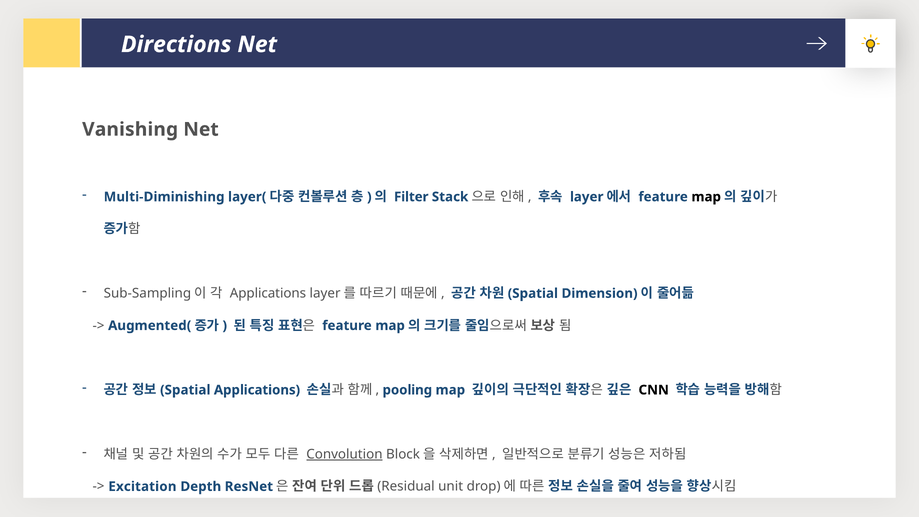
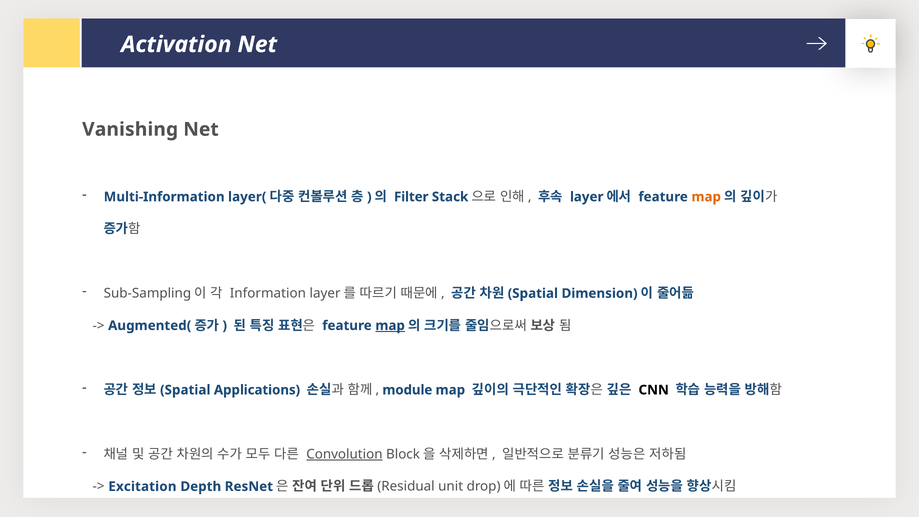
Directions: Directions -> Activation
Multi-Diminishing: Multi-Diminishing -> Multi-Information
map at (706, 197) colour: black -> orange
Applications at (268, 293): Applications -> Information
map at (390, 326) underline: none -> present
pooling: pooling -> module
